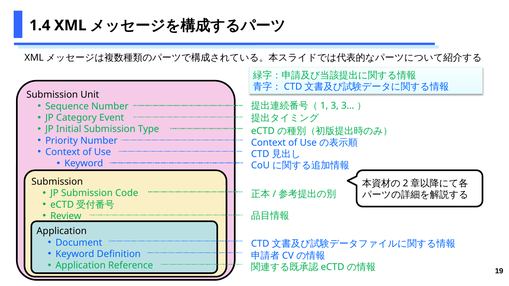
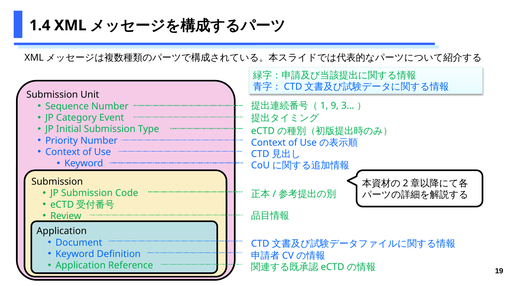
3: 3 -> 9
